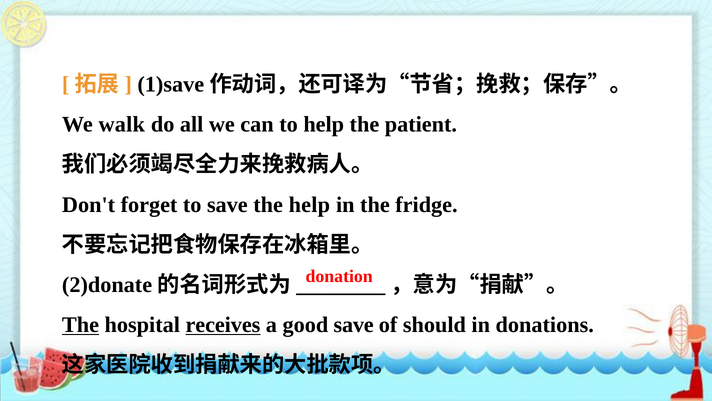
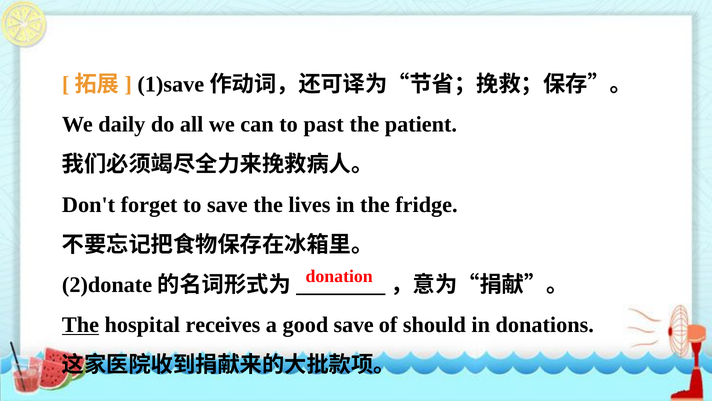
walk: walk -> daily
to help: help -> past
the help: help -> lives
receives underline: present -> none
